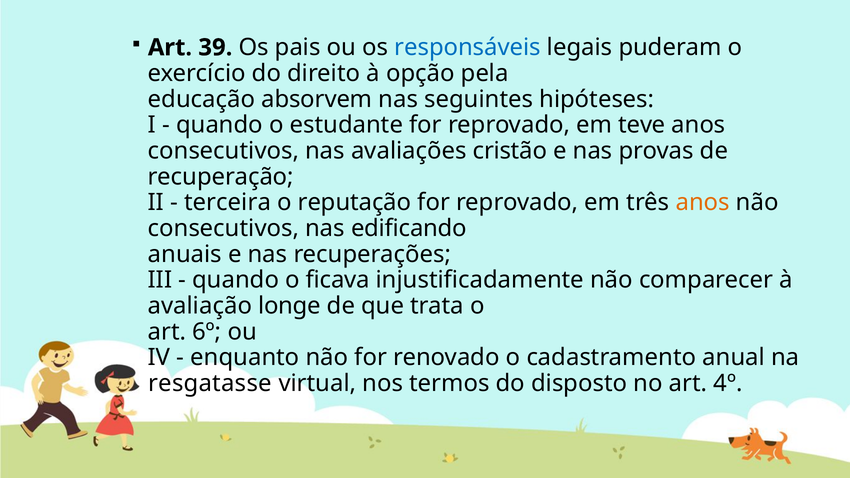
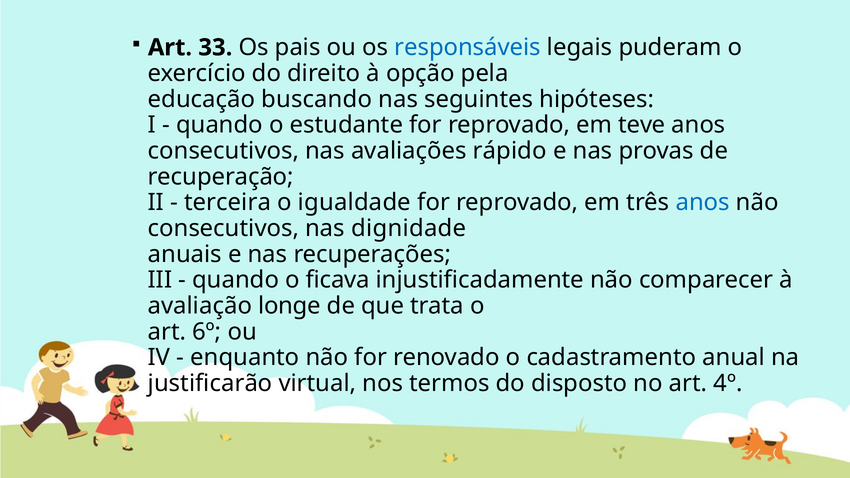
39: 39 -> 33
absorvem: absorvem -> buscando
cristão: cristão -> rápido
reputação: reputação -> igualdade
anos at (703, 203) colour: orange -> blue
edificando: edificando -> dignidade
resgatasse: resgatasse -> justificarão
